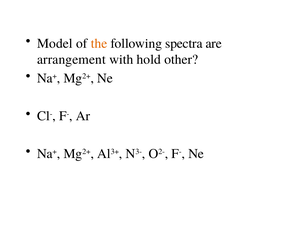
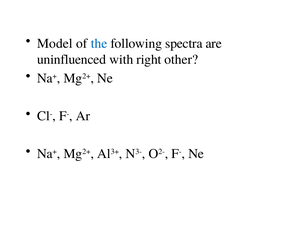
the colour: orange -> blue
arrangement: arrangement -> uninfluenced
hold: hold -> right
